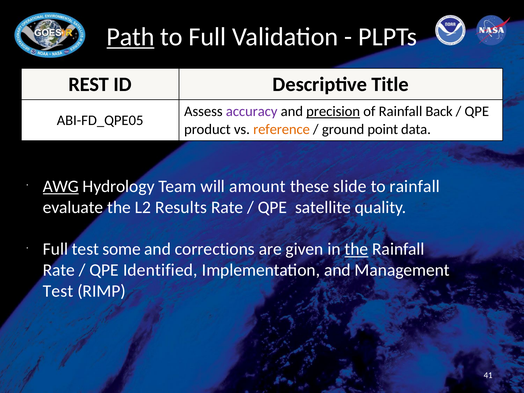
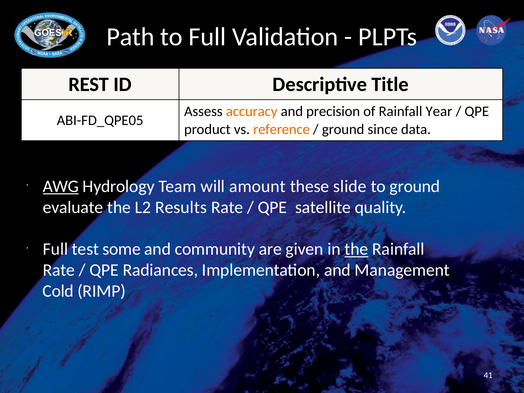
Path underline: present -> none
accuracy colour: purple -> orange
precision underline: present -> none
Back: Back -> Year
point: point -> since
to rainfall: rainfall -> ground
corrections: corrections -> community
Identified: Identified -> Radiances
Test at (58, 291): Test -> Cold
